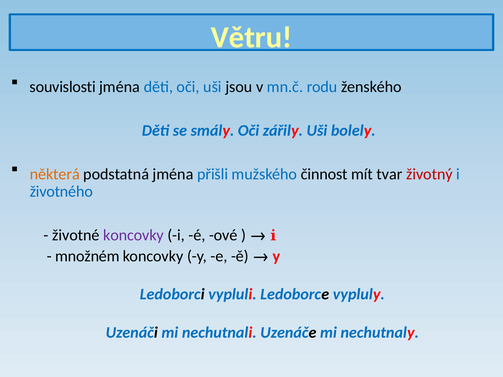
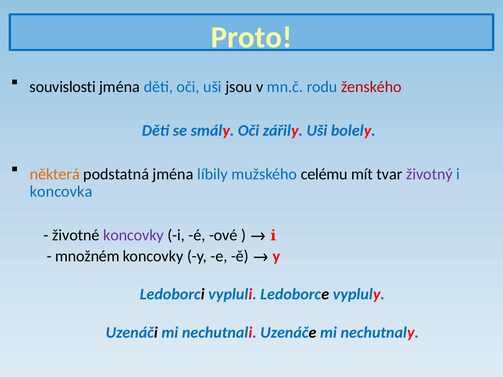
Větru: Větru -> Proto
ženského colour: black -> red
přišli: přišli -> líbily
činnost: činnost -> celému
životný colour: red -> purple
životného: životného -> koncovka
